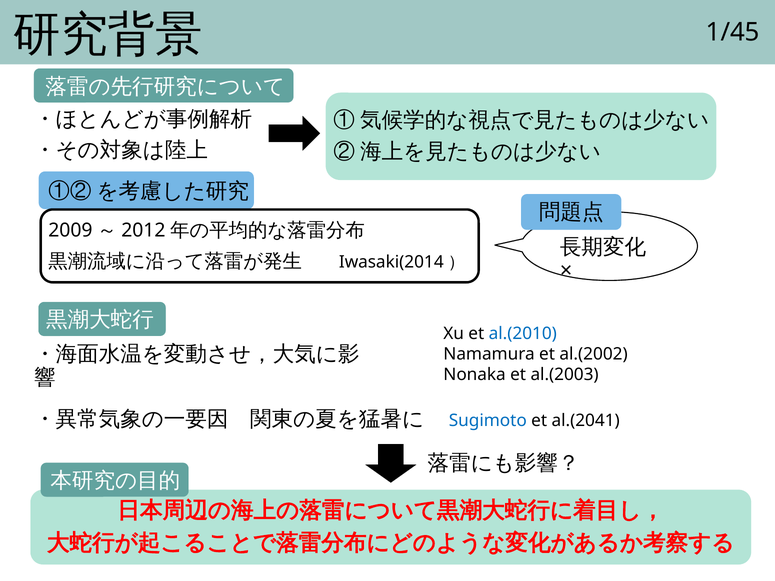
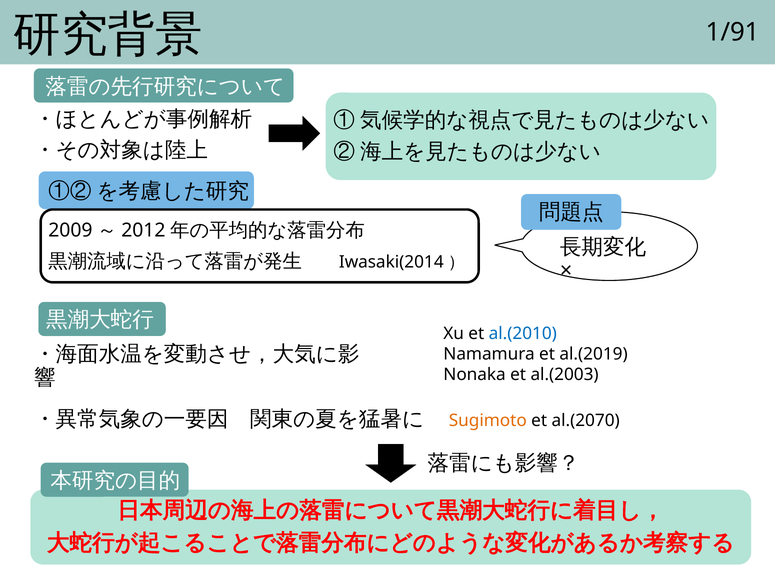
1/45: 1/45 -> 1/91
al.(2002: al.(2002 -> al.(2019
Sugimoto colour: blue -> orange
al.(2041: al.(2041 -> al.(2070
